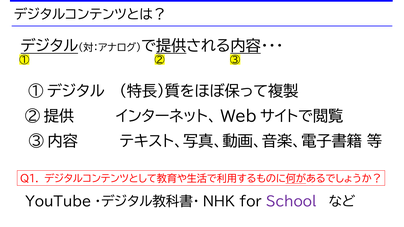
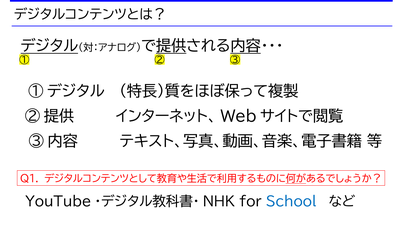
School colour: purple -> blue
